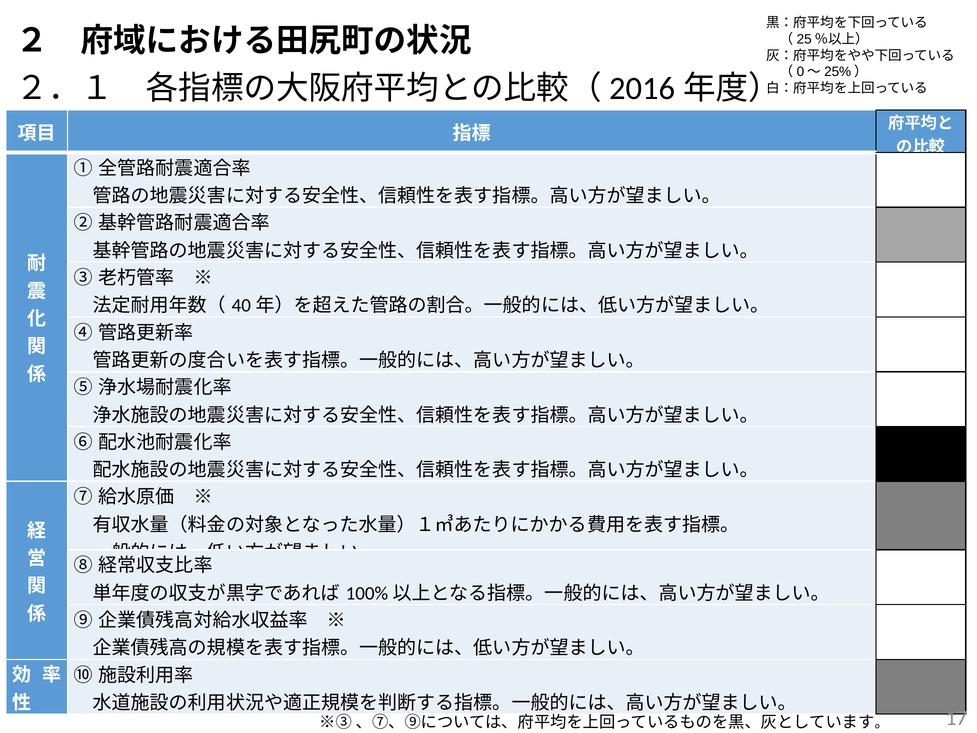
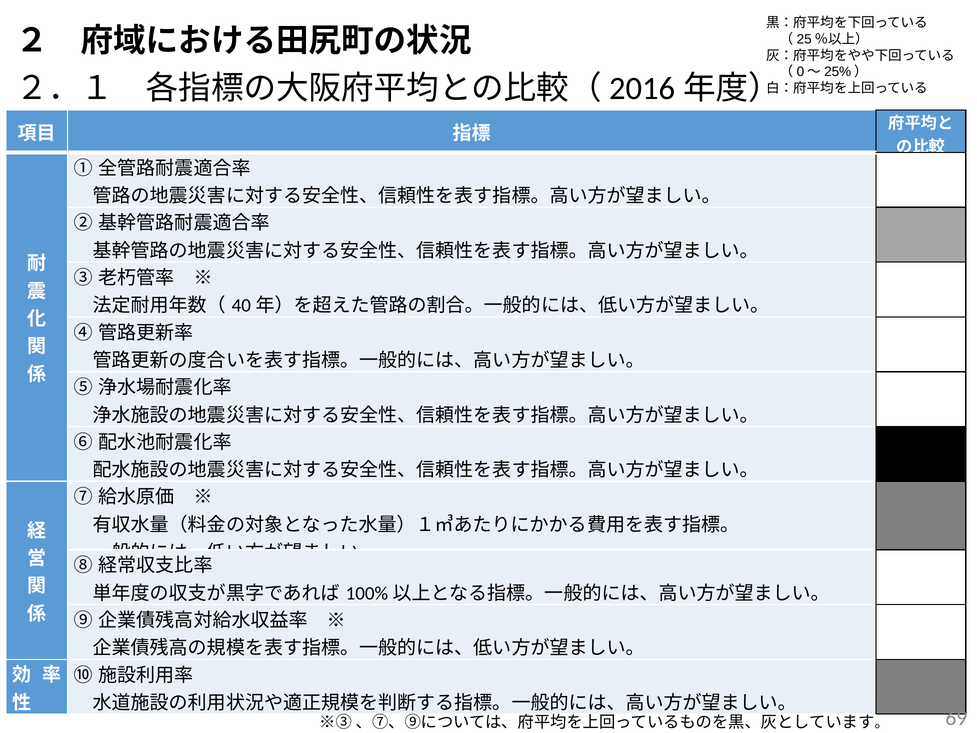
17: 17 -> 69
